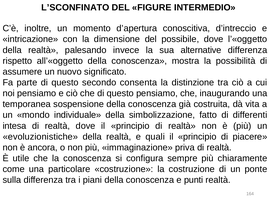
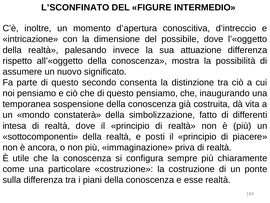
alternative: alternative -> attuazione
individuale: individuale -> constaterà
evoluzionistiche: evoluzionistiche -> sottocomponenti
quali: quali -> posti
punti: punti -> esse
